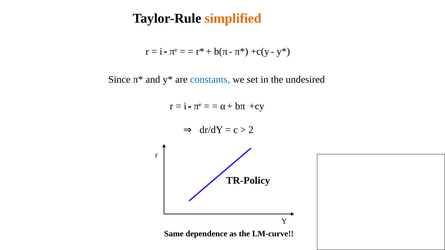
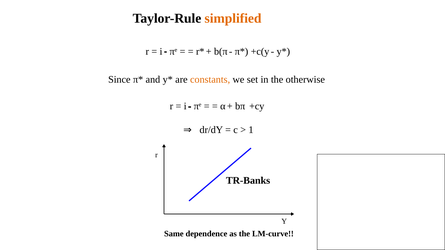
constants colour: blue -> orange
undesired: undesired -> otherwise
2: 2 -> 1
TR-Policy: TR-Policy -> TR-Banks
